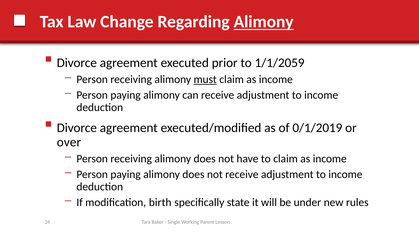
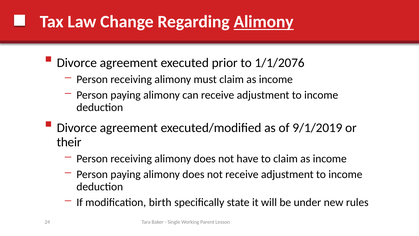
1/1/2059: 1/1/2059 -> 1/1/2076
must underline: present -> none
0/1/2019: 0/1/2019 -> 9/1/2019
over: over -> their
